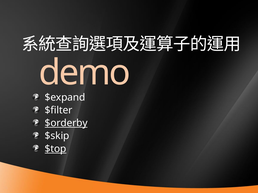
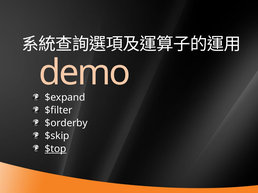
$orderby underline: present -> none
